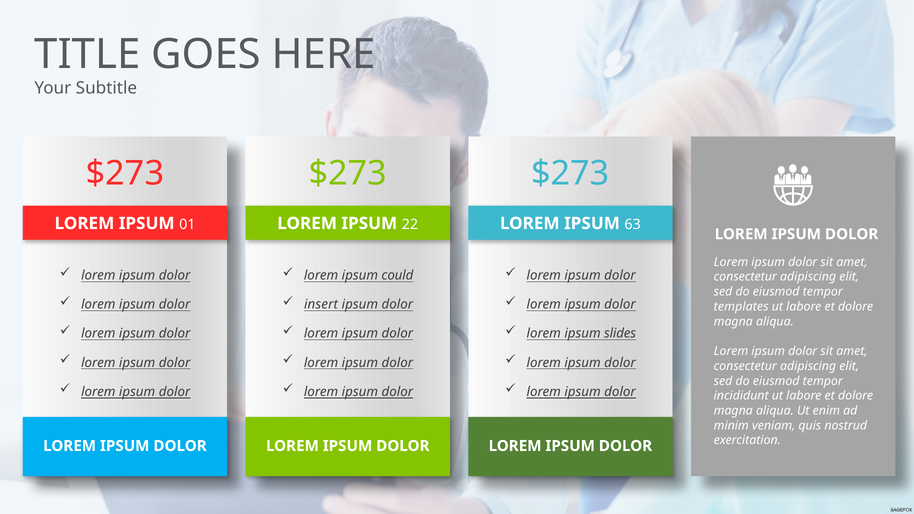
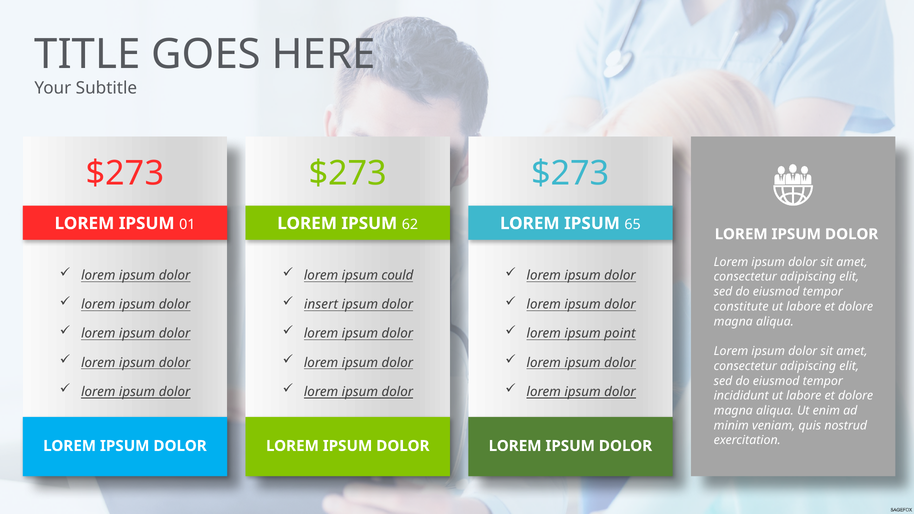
22: 22 -> 62
63: 63 -> 65
templates: templates -> constitute
slides: slides -> point
